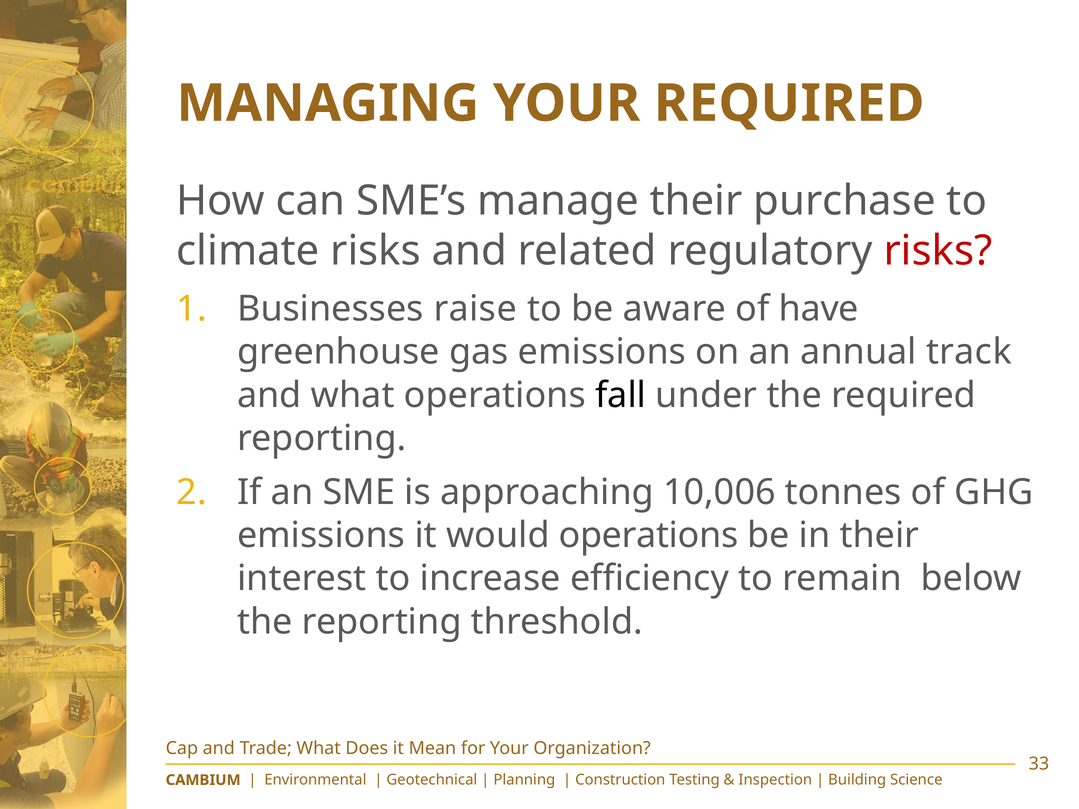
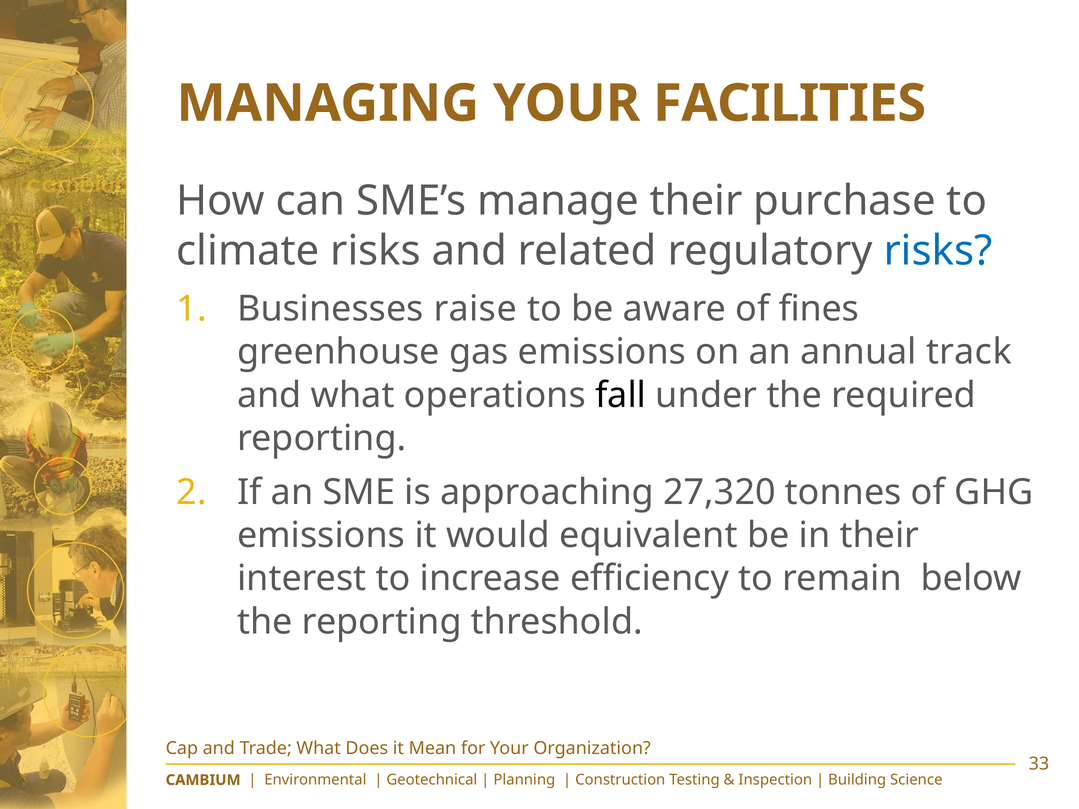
YOUR REQUIRED: REQUIRED -> FACILITIES
risks at (938, 251) colour: red -> blue
have: have -> fines
10,006: 10,006 -> 27,320
would operations: operations -> equivalent
